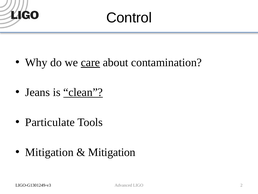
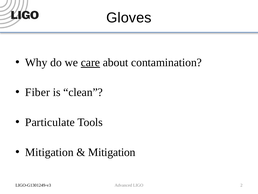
Control: Control -> Gloves
Jeans: Jeans -> Fiber
clean underline: present -> none
